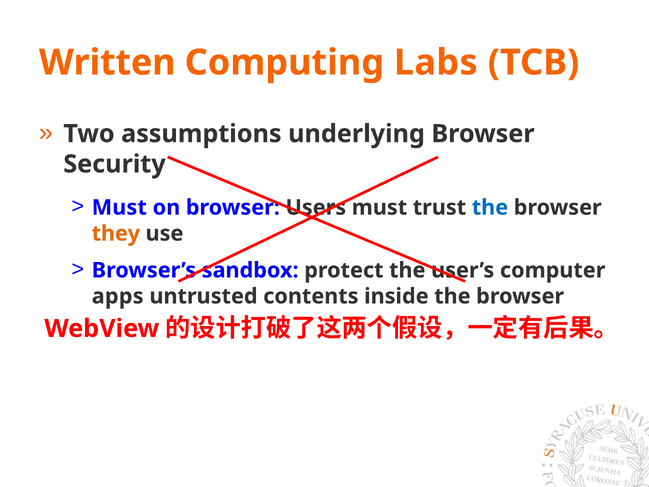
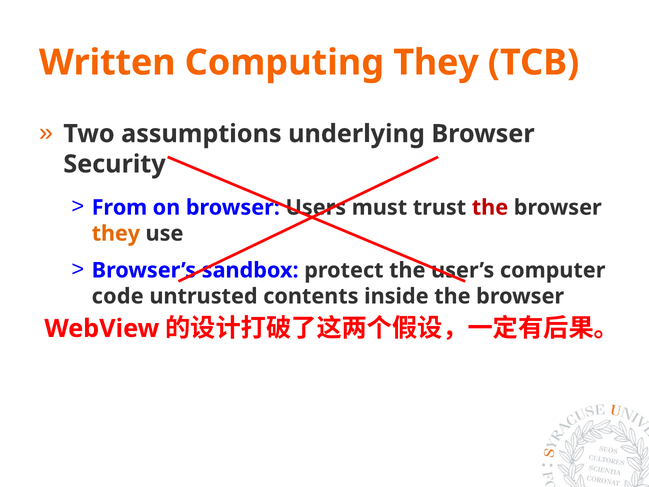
Computing Labs: Labs -> They
Must at (119, 207): Must -> From
the at (490, 207) colour: blue -> red
apps: apps -> code
